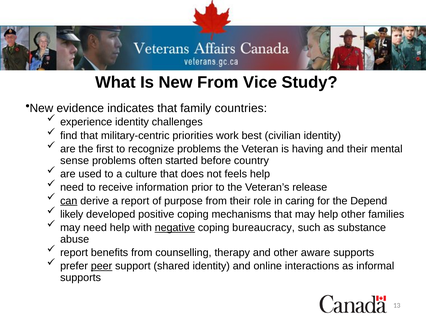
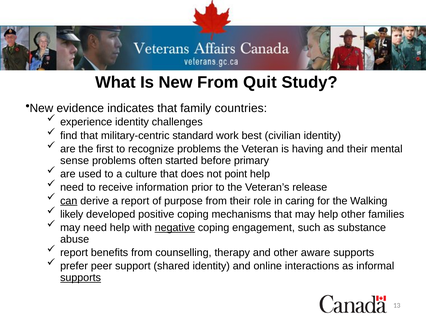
Vice: Vice -> Quit
priorities: priorities -> standard
country: country -> primary
feels: feels -> point
Depend: Depend -> Walking
bureaucracy: bureaucracy -> engagement
peer underline: present -> none
supports at (81, 277) underline: none -> present
